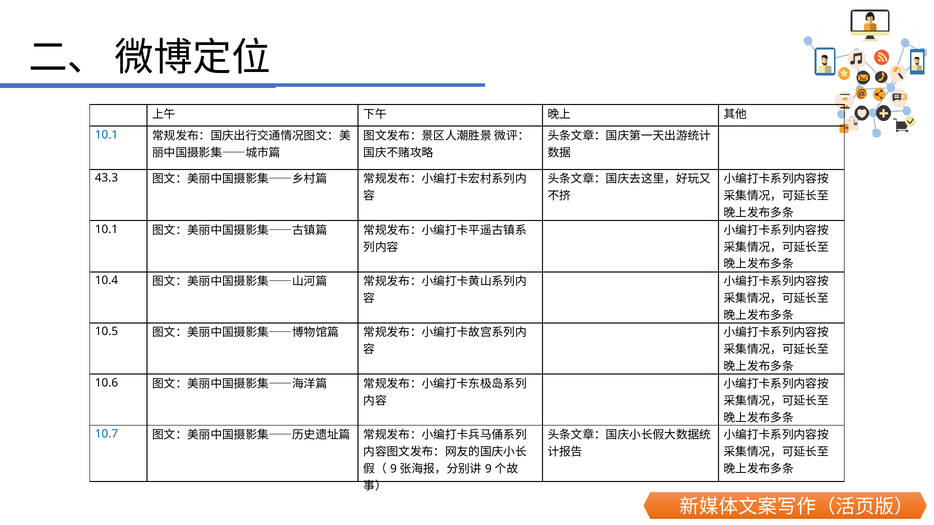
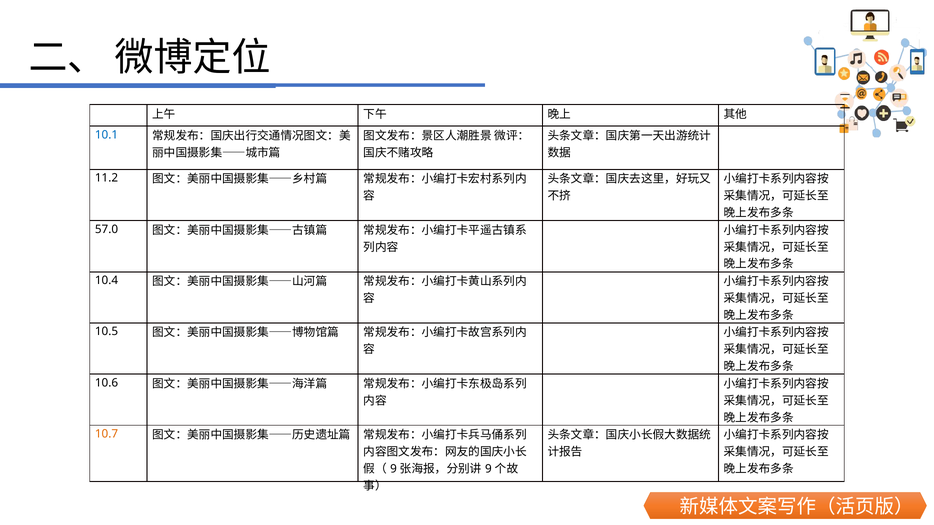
43.3: 43.3 -> 11.2
10.1 at (107, 229): 10.1 -> 57.0
10.7 colour: blue -> orange
